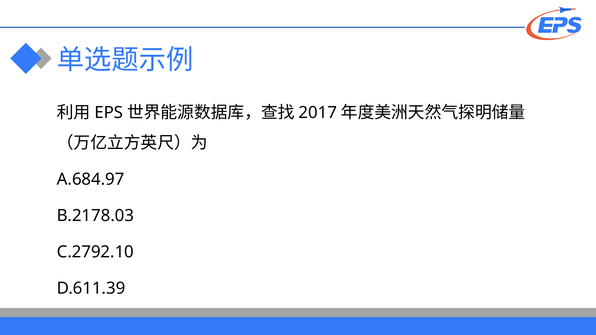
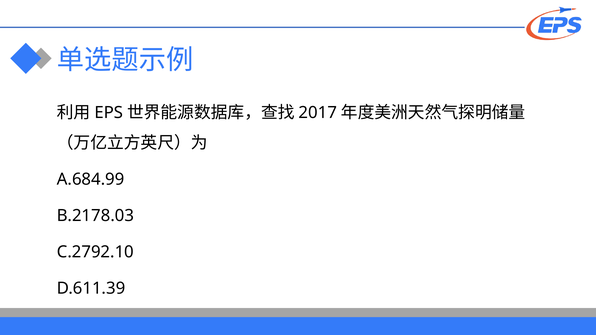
A.684.97: A.684.97 -> A.684.99
